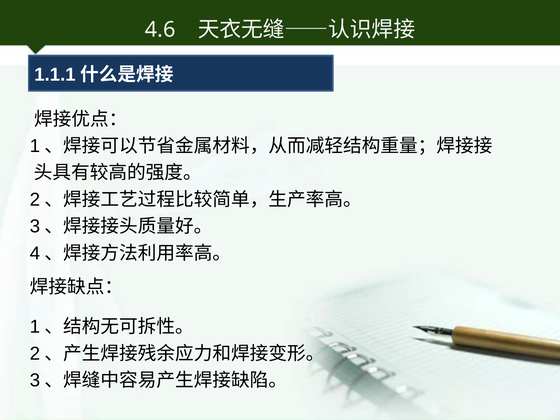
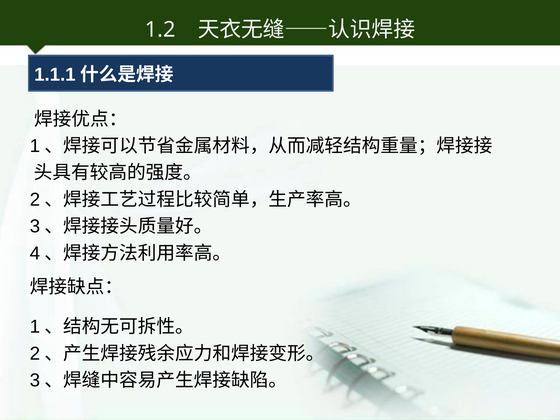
4.6: 4.6 -> 1.2
